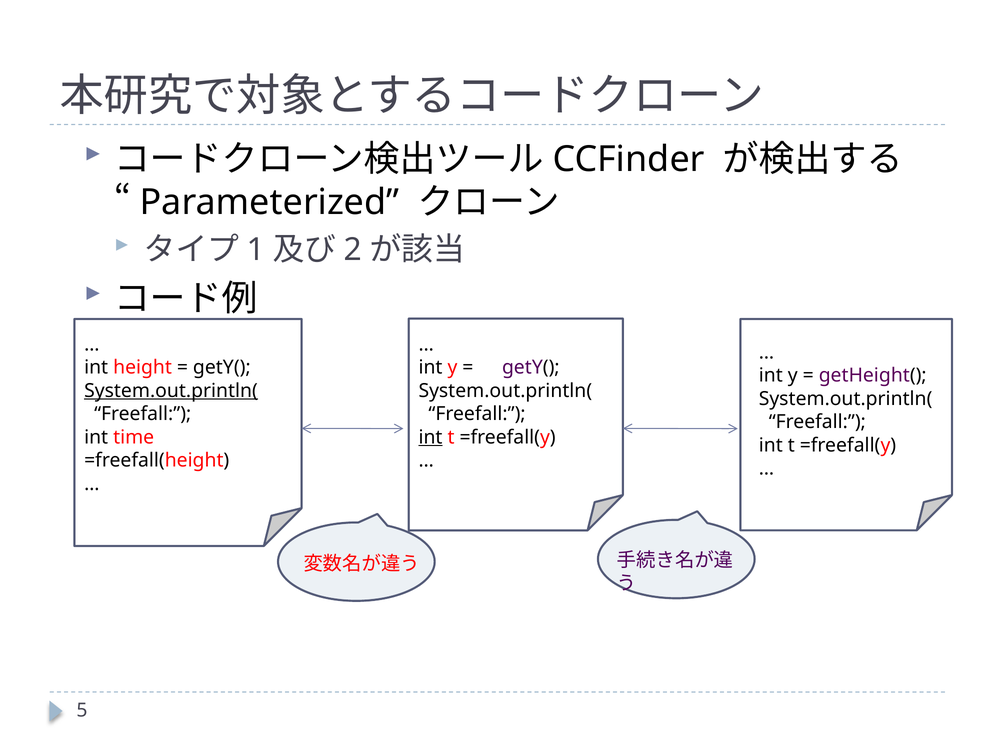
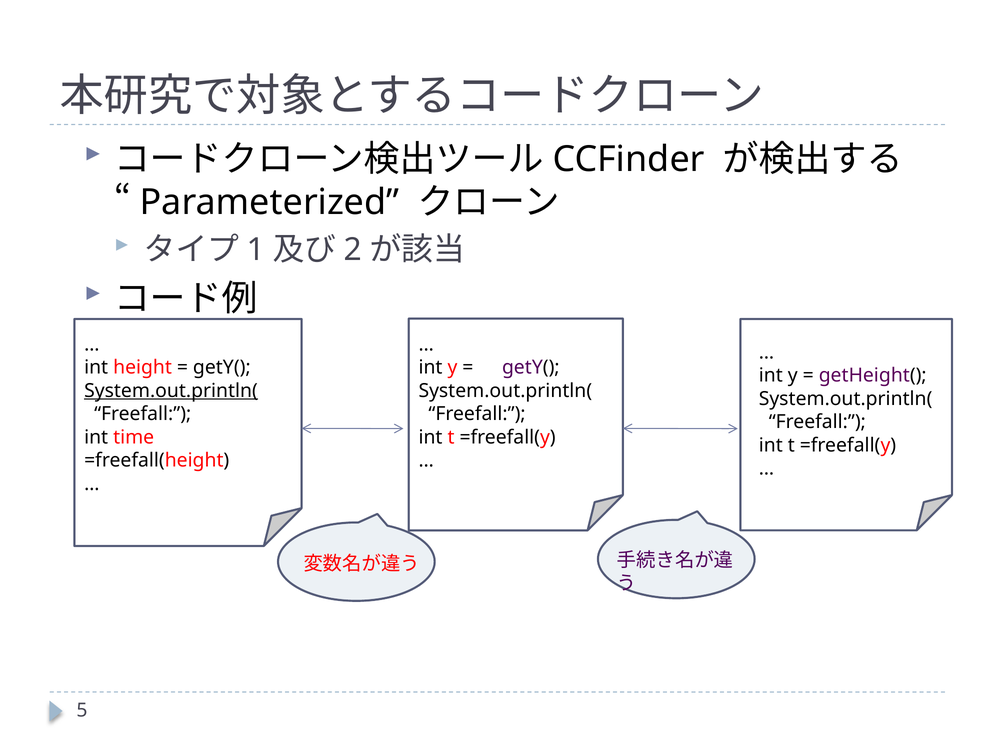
int at (430, 437) underline: present -> none
